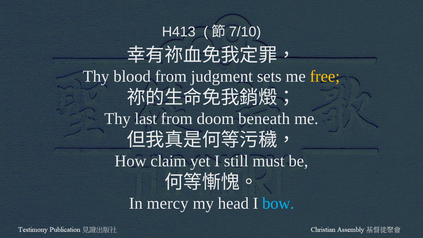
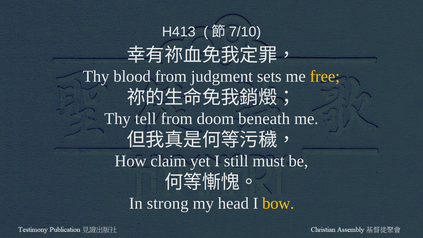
last: last -> tell
mercy: mercy -> strong
bow colour: light blue -> yellow
